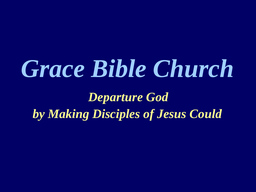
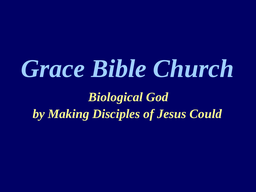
Departure: Departure -> Biological
